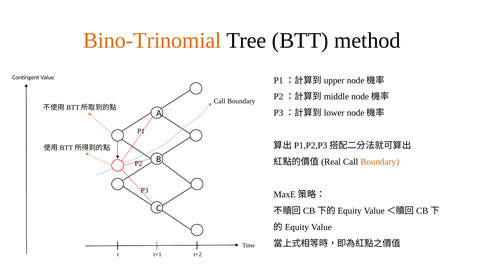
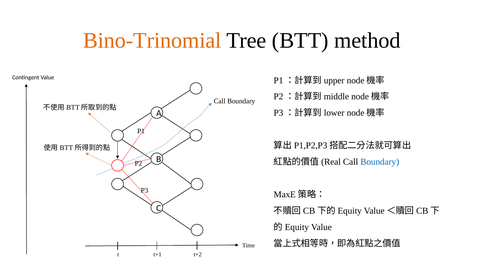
Boundary at (380, 162) colour: orange -> blue
